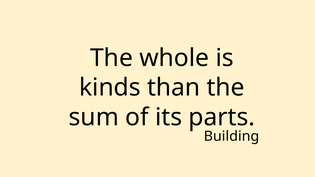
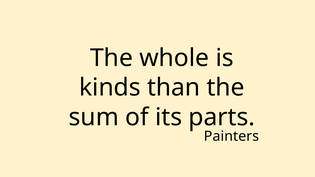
Building: Building -> Painters
